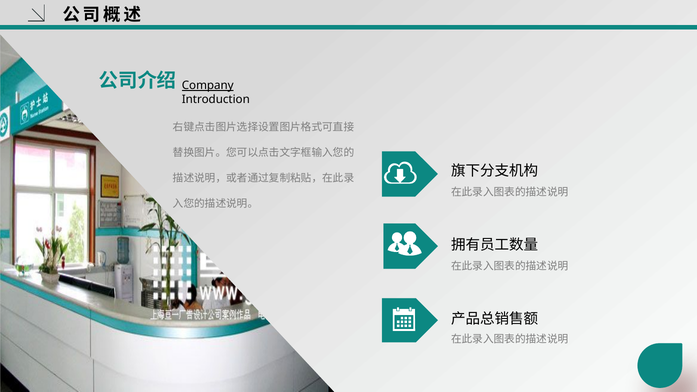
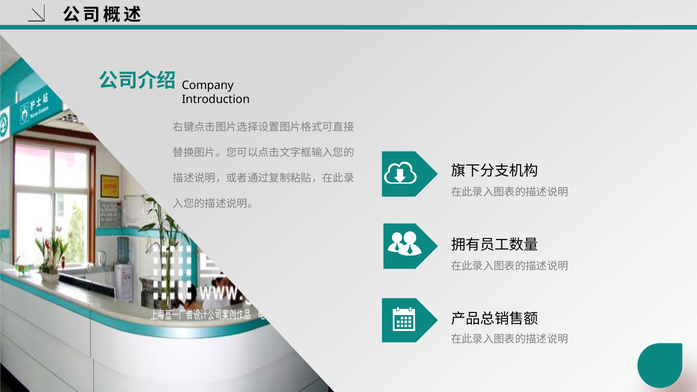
Company underline: present -> none
